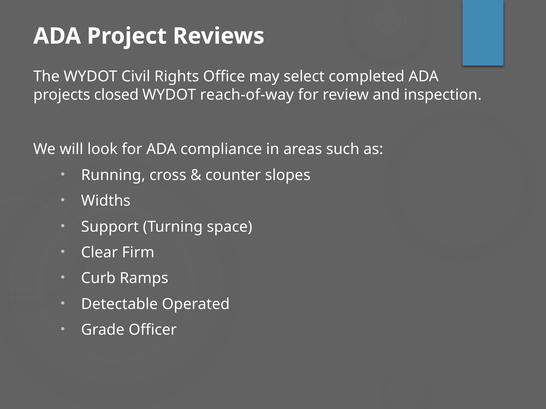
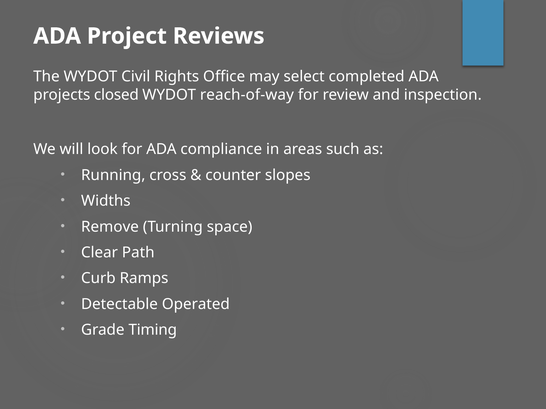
Support: Support -> Remove
Firm: Firm -> Path
Officer: Officer -> Timing
